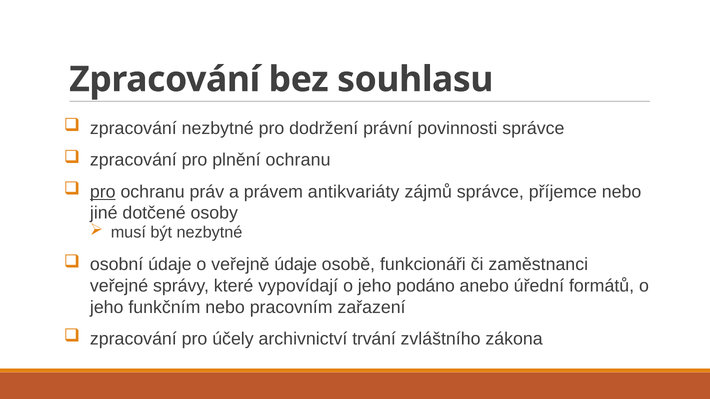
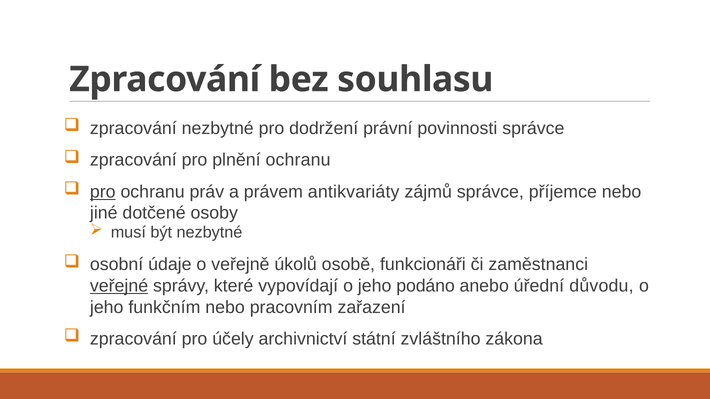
veřejně údaje: údaje -> úkolů
veřejné underline: none -> present
formátů: formátů -> důvodu
trvání: trvání -> státní
